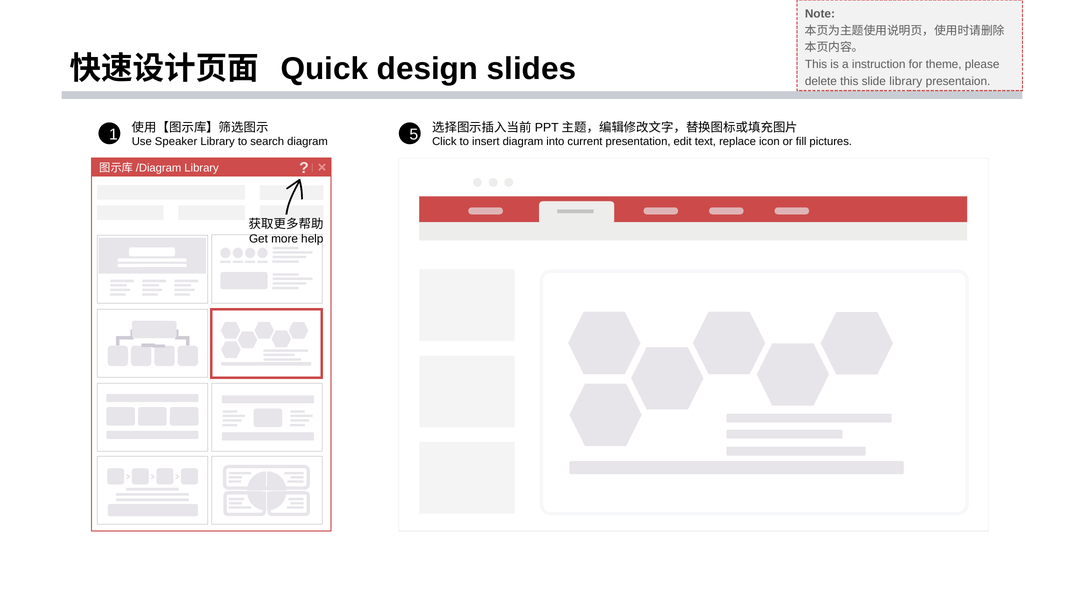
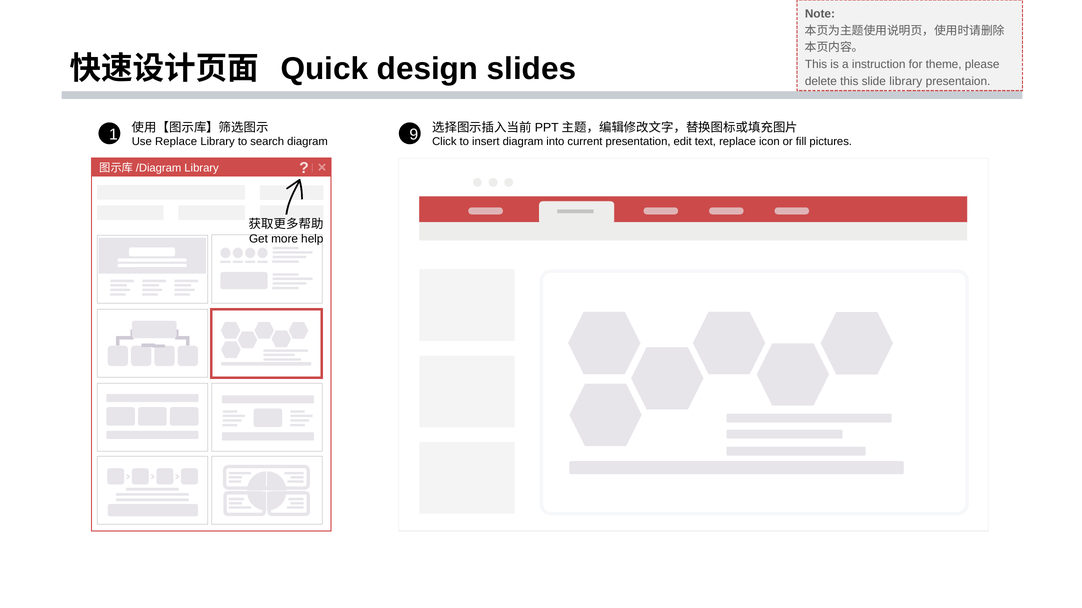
5: 5 -> 9
Use Speaker: Speaker -> Replace
